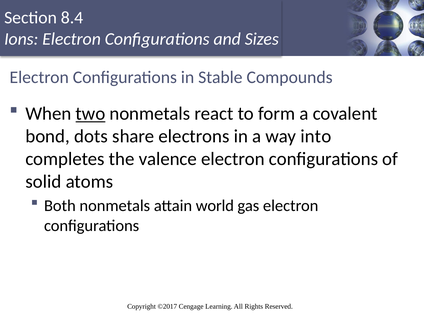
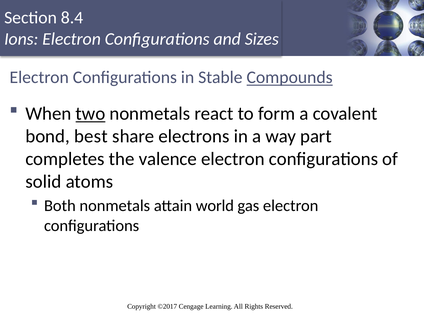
Compounds underline: none -> present
dots: dots -> best
into: into -> part
